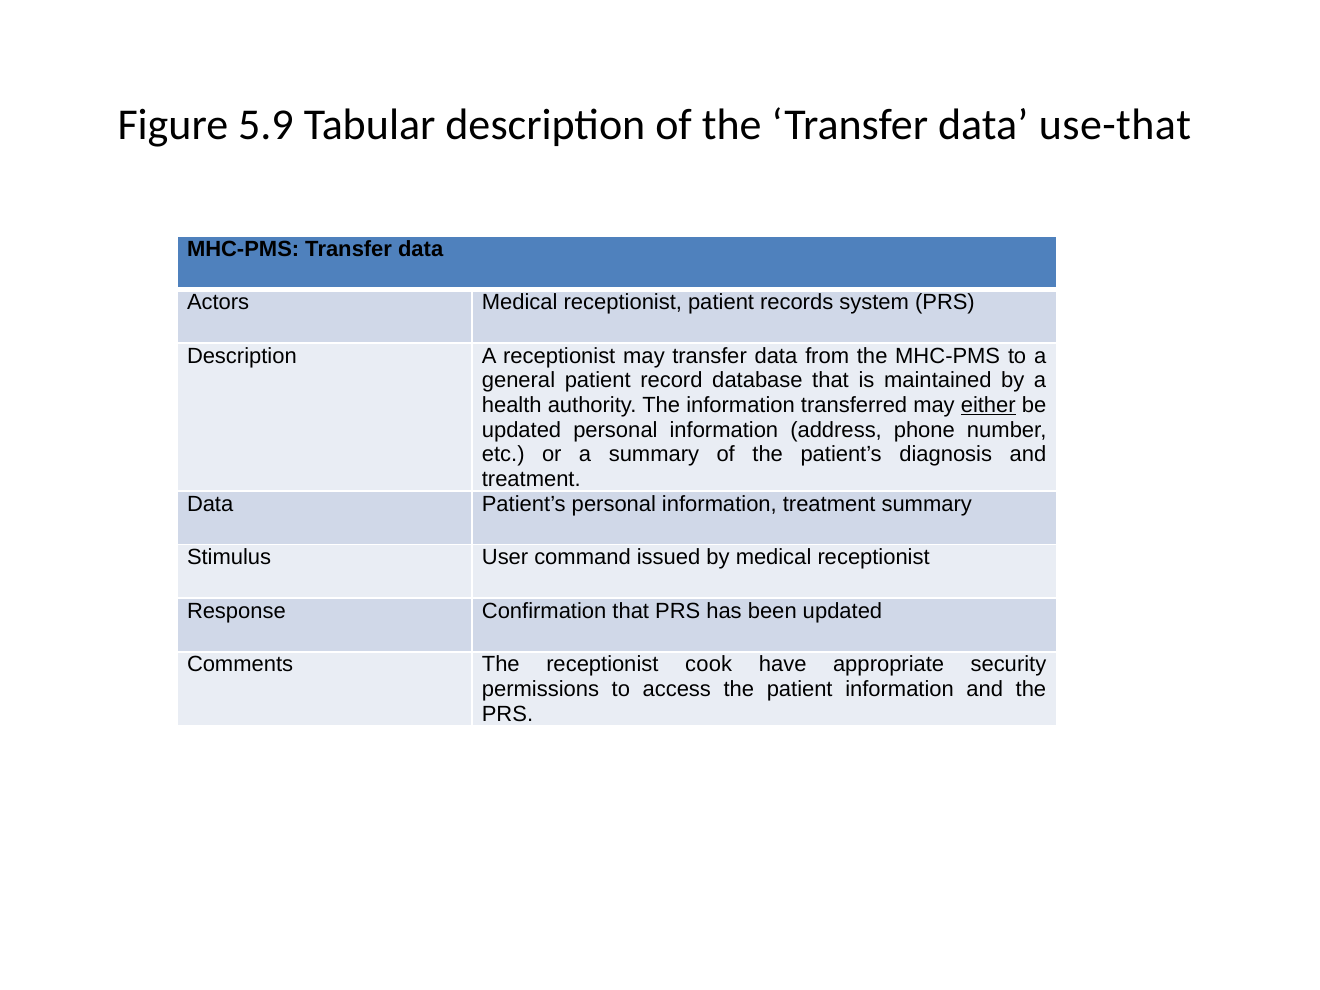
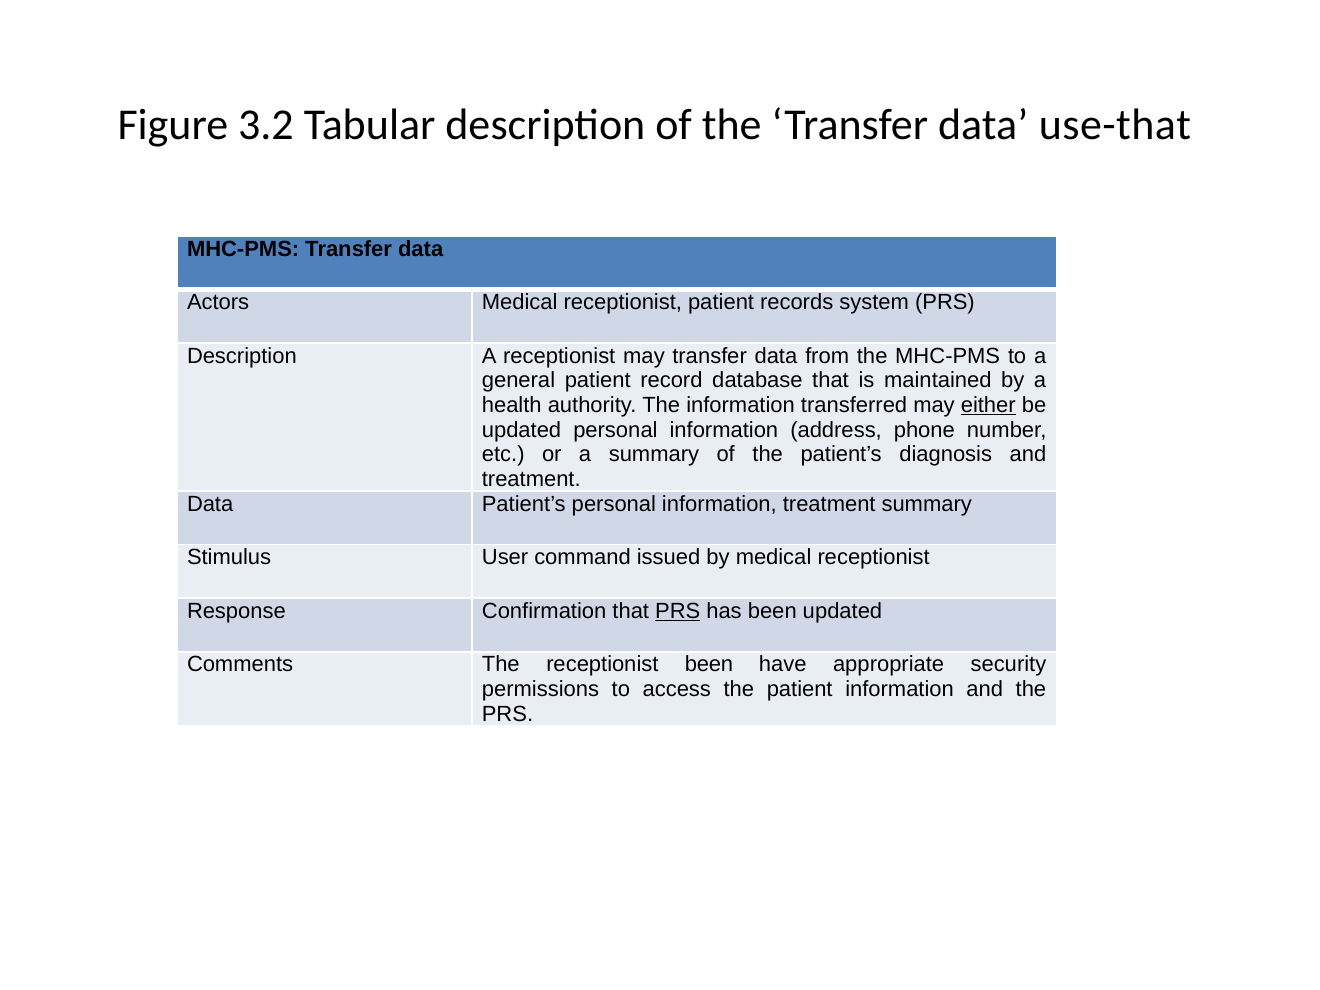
5.9: 5.9 -> 3.2
PRS at (678, 611) underline: none -> present
receptionist cook: cook -> been
